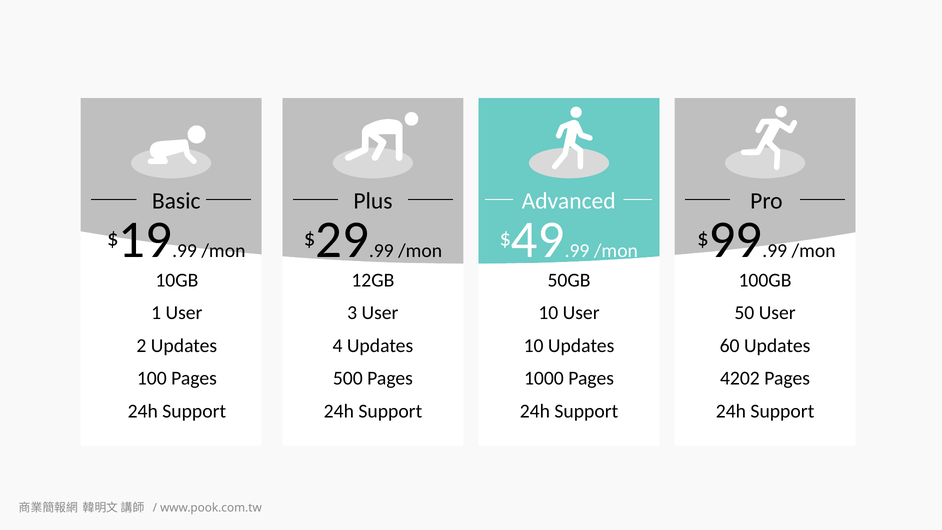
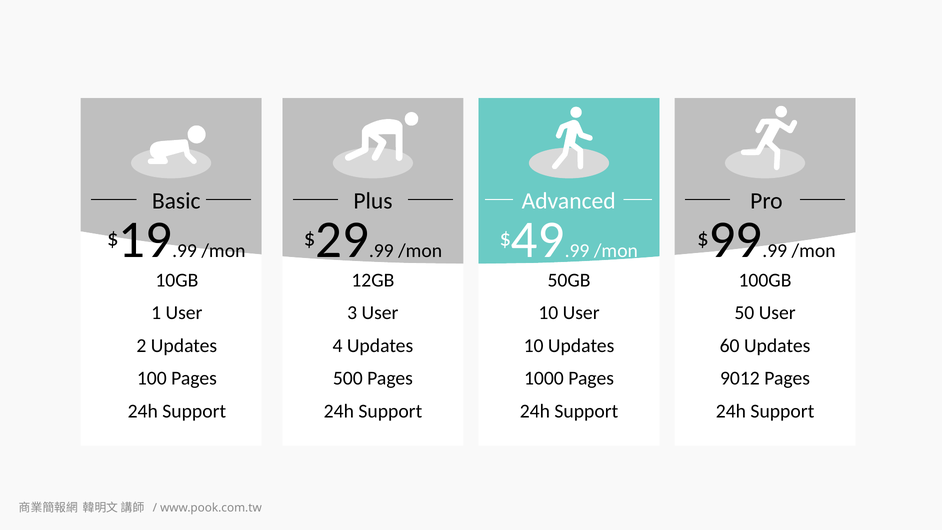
4202: 4202 -> 9012
